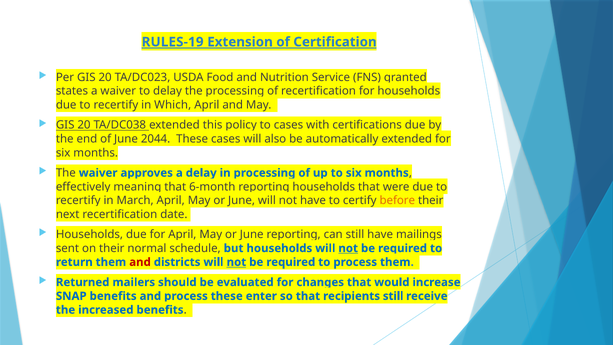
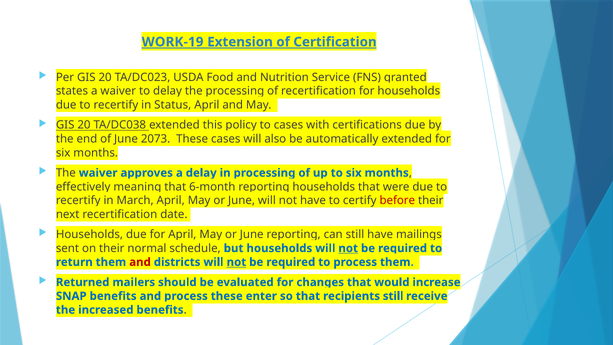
RULES-19: RULES-19 -> WORK-19
Which: Which -> Status
2044: 2044 -> 2073
before colour: orange -> red
